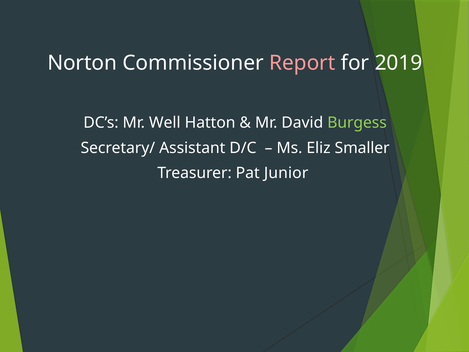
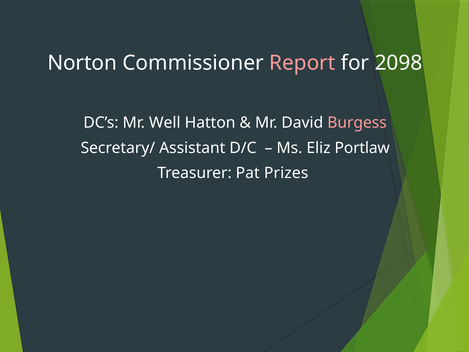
2019: 2019 -> 2098
Burgess colour: light green -> pink
Smaller: Smaller -> Portlaw
Junior: Junior -> Prizes
